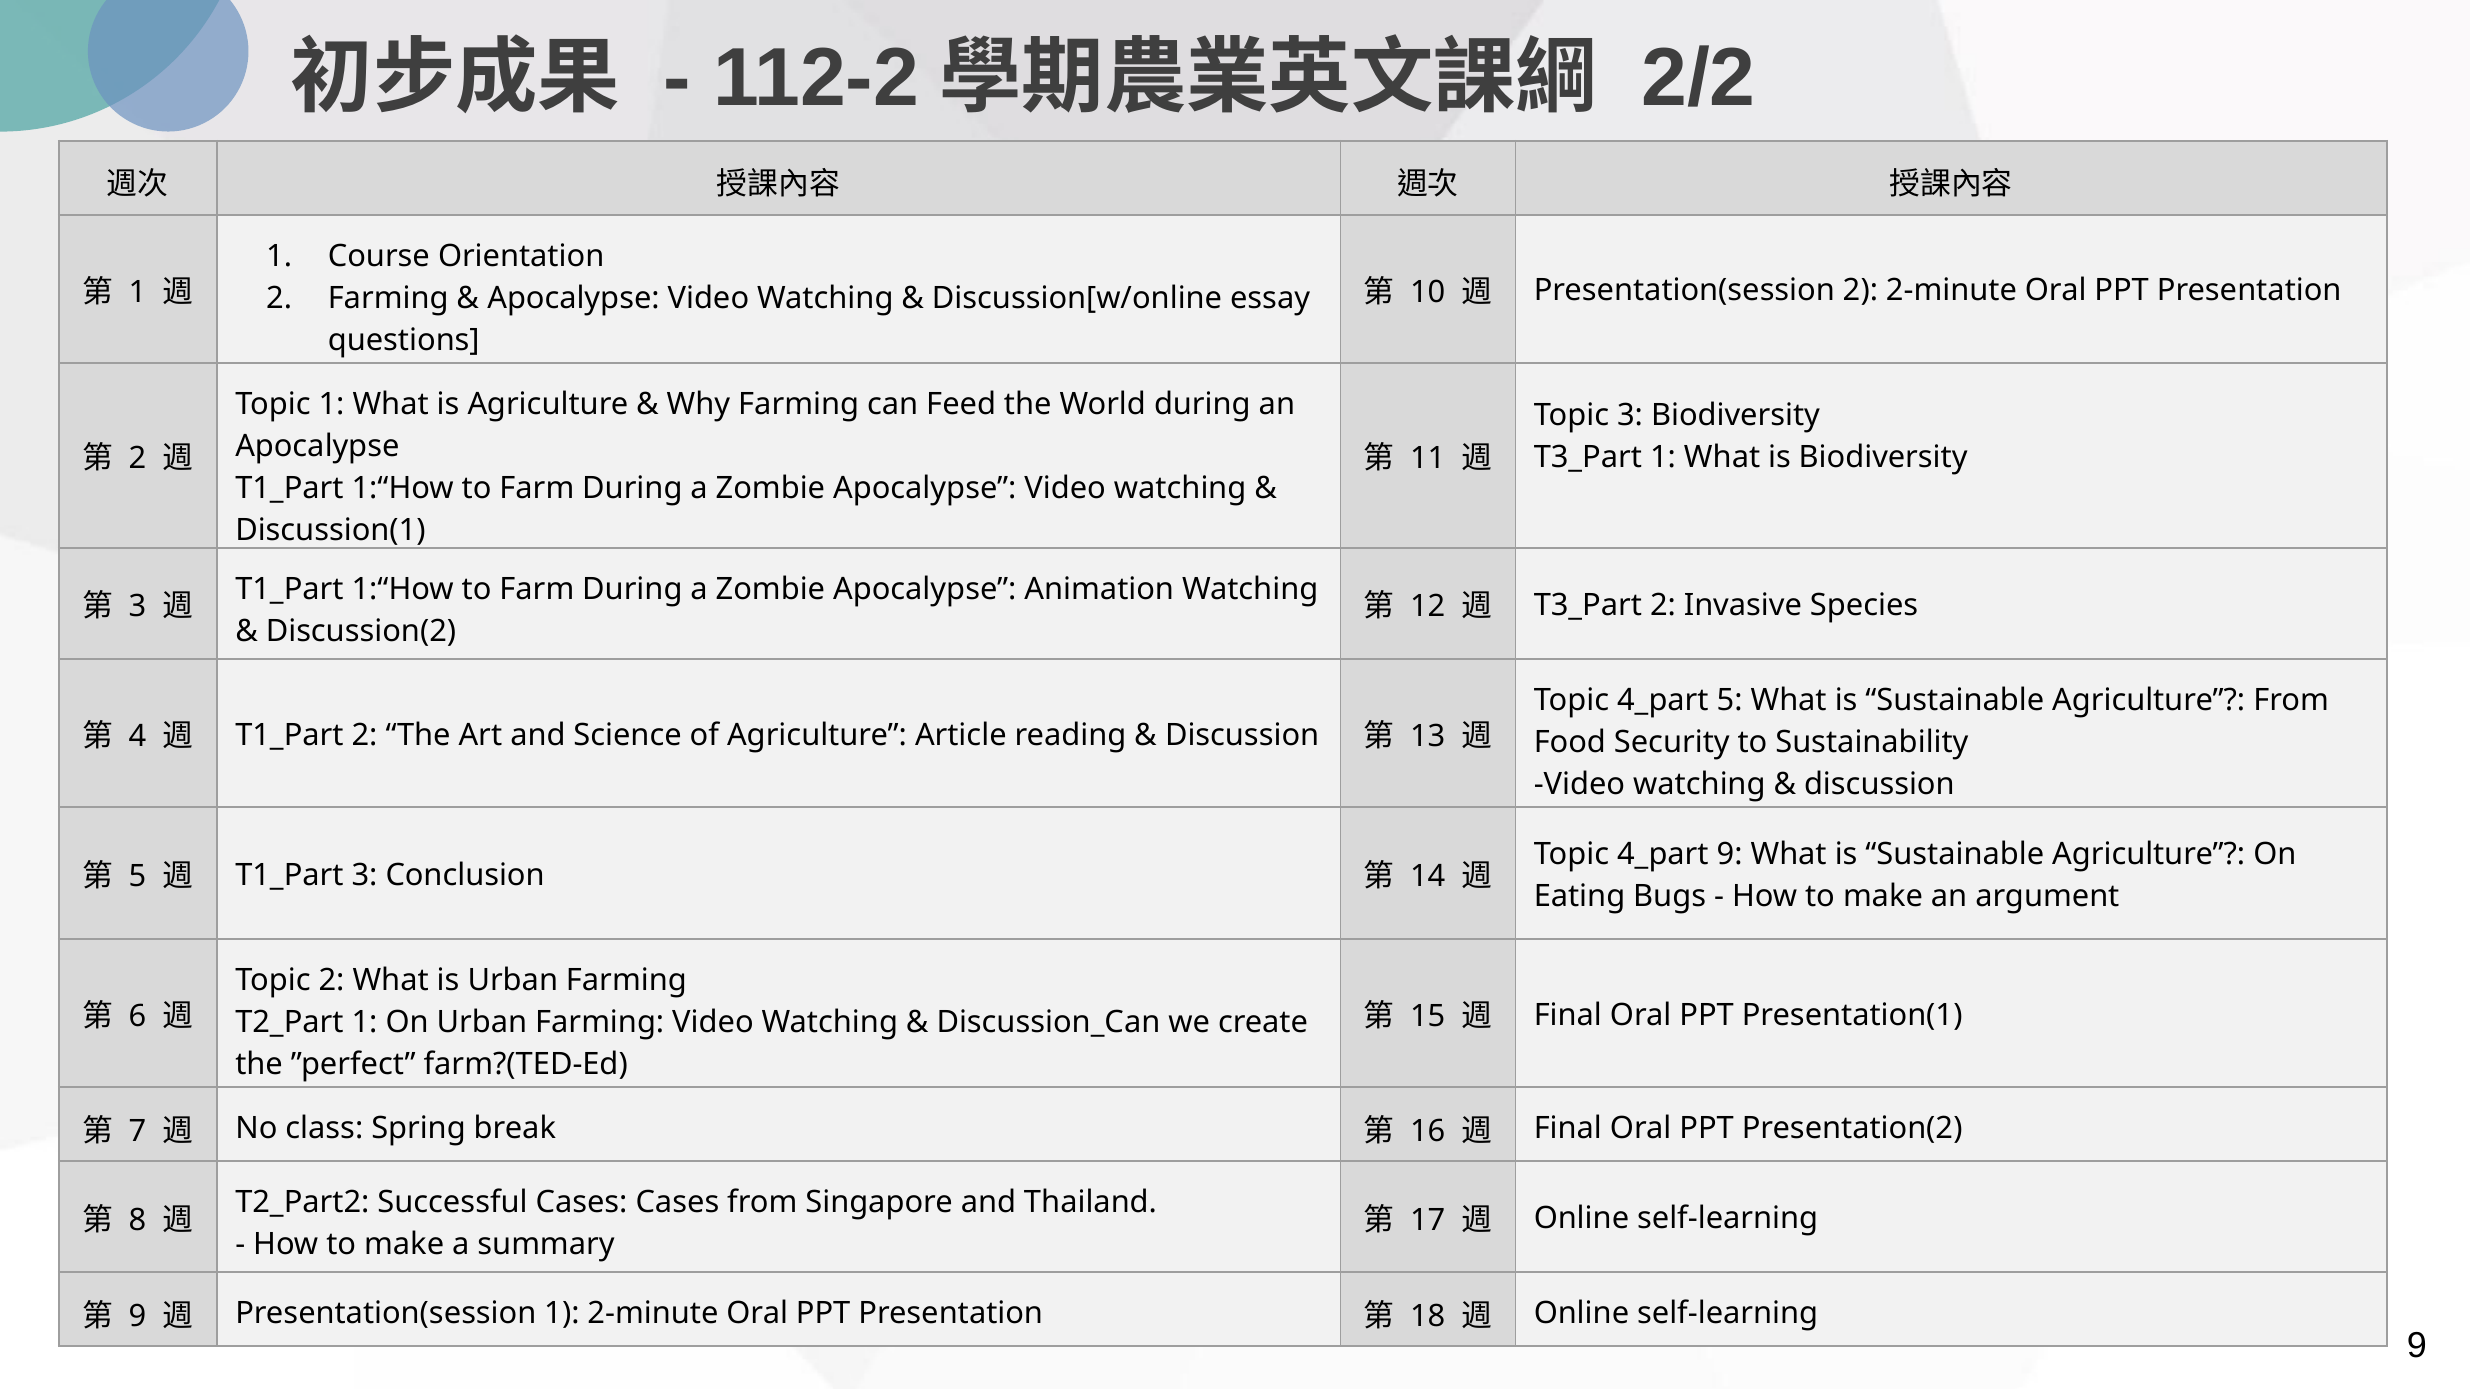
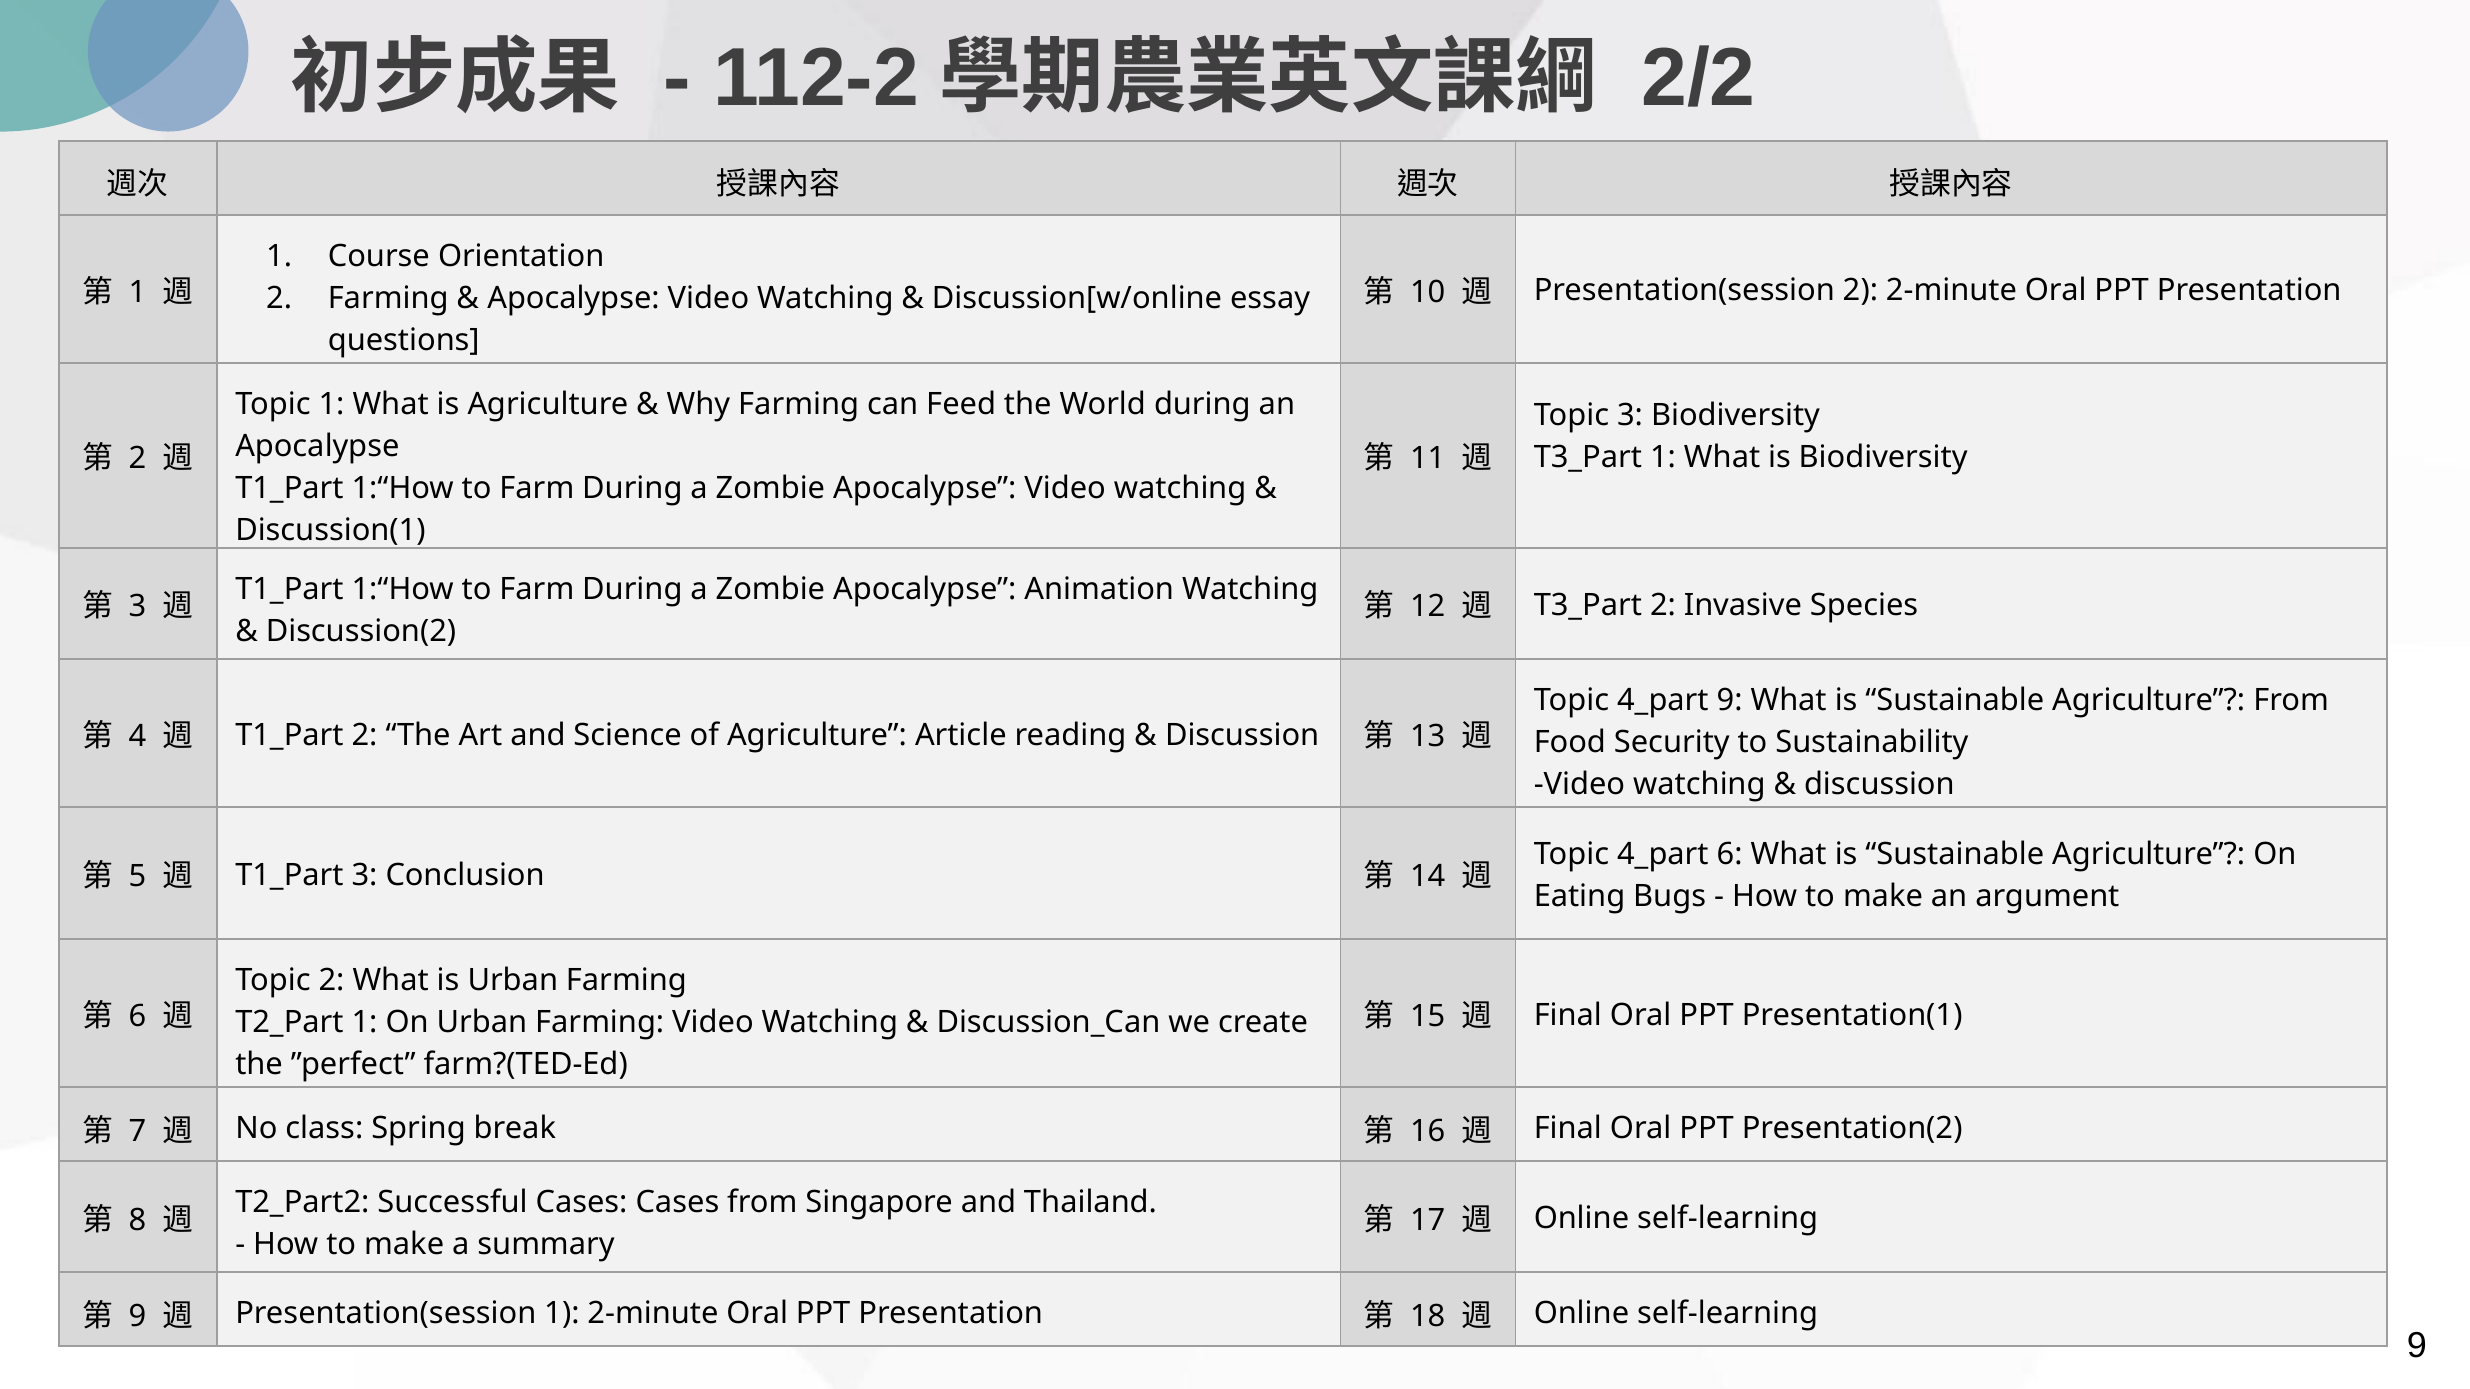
5 at (1730, 700): 5 -> 9
9 at (1730, 854): 9 -> 6
